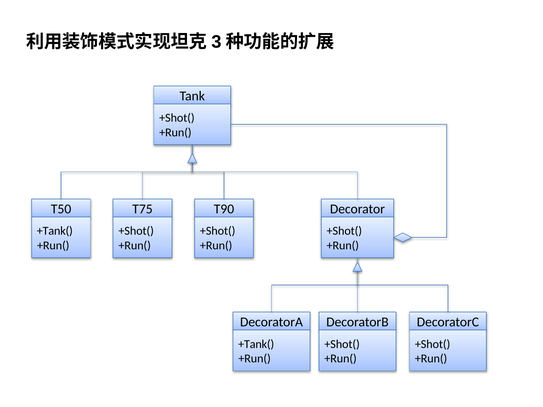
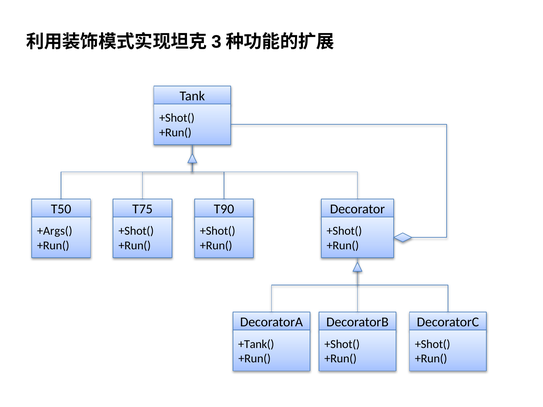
+Tank( at (55, 231): +Tank( -> +Args(
